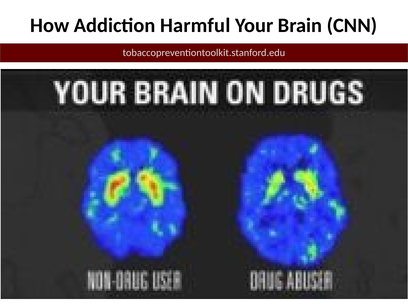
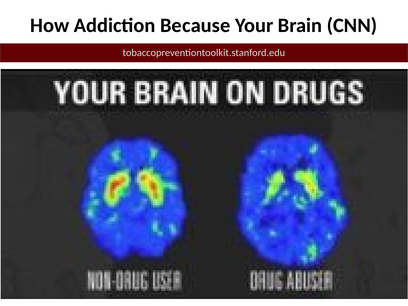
Harmful: Harmful -> Because
